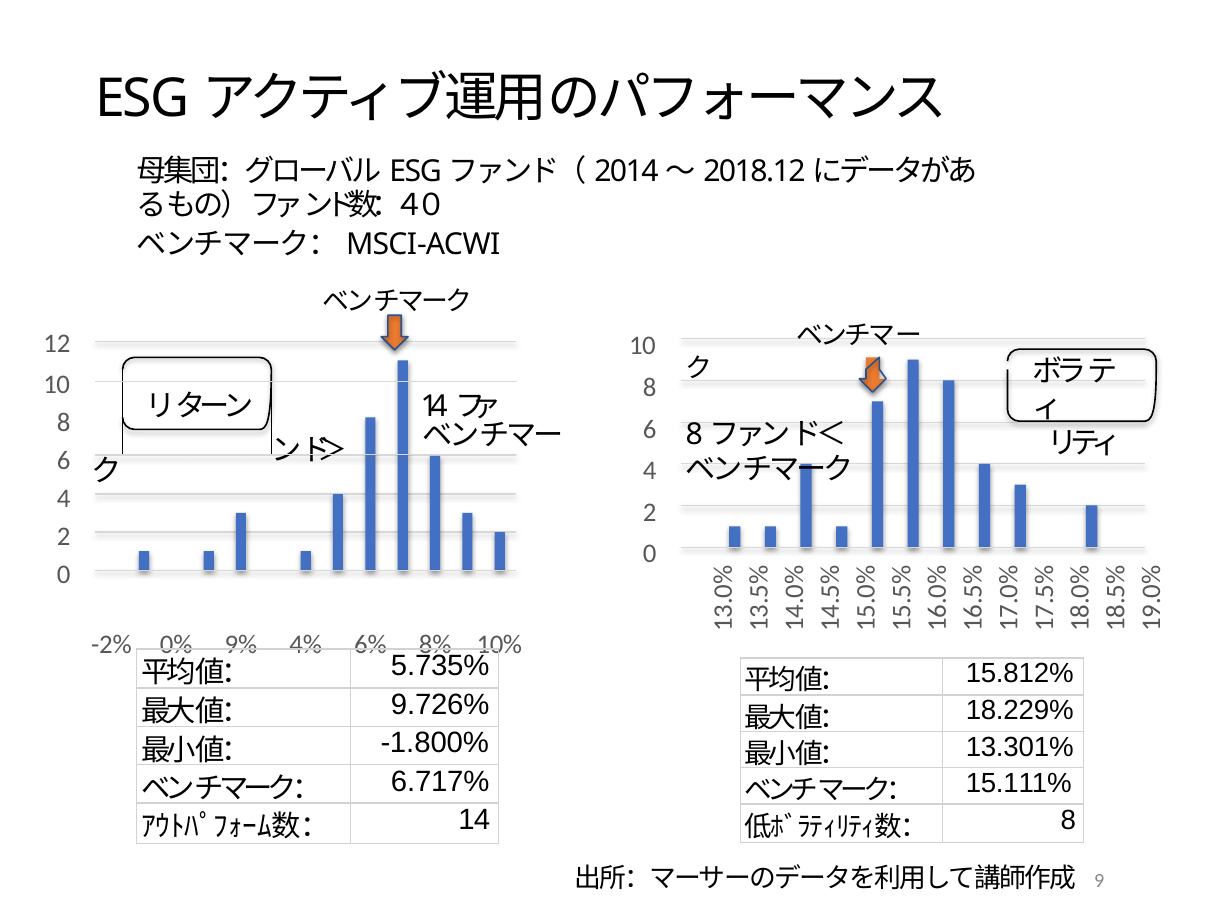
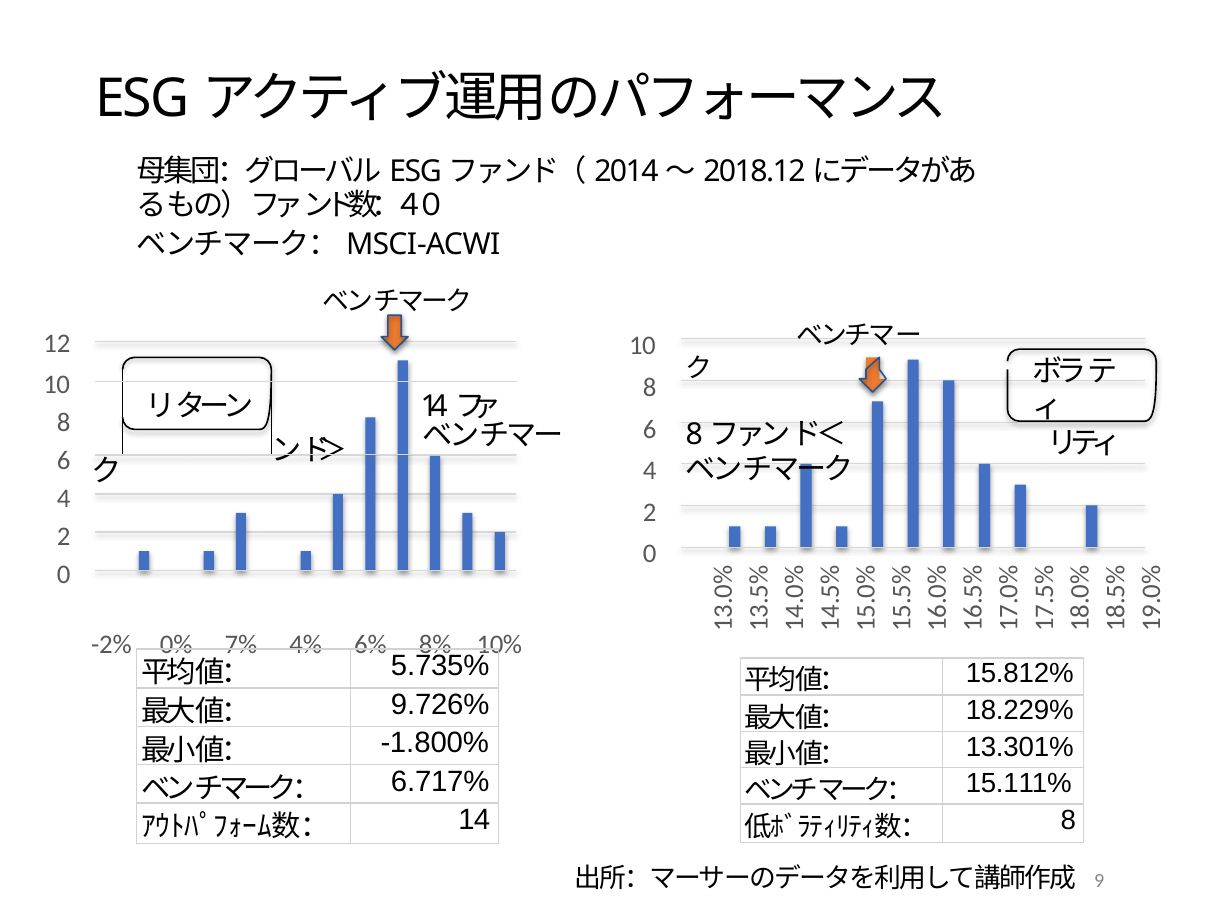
9%: 9% -> 7%
